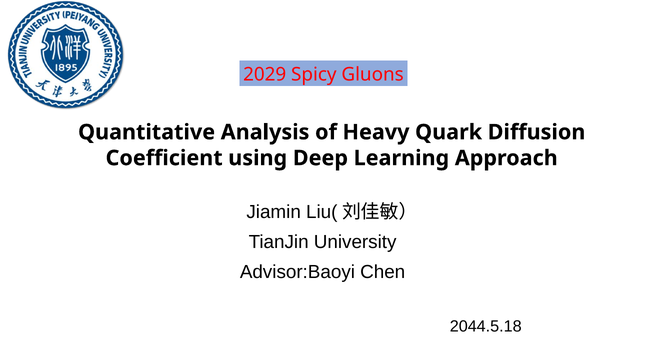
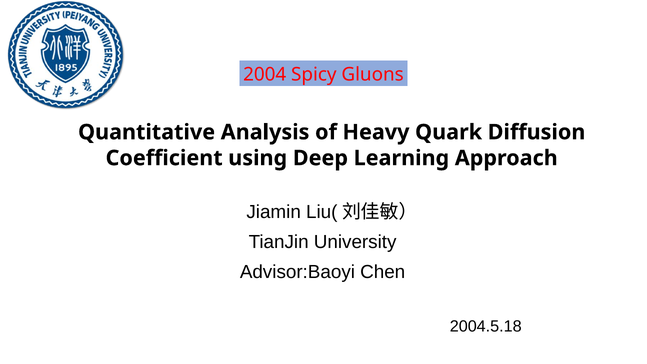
2029: 2029 -> 2004
2044.5.18: 2044.5.18 -> 2004.5.18
